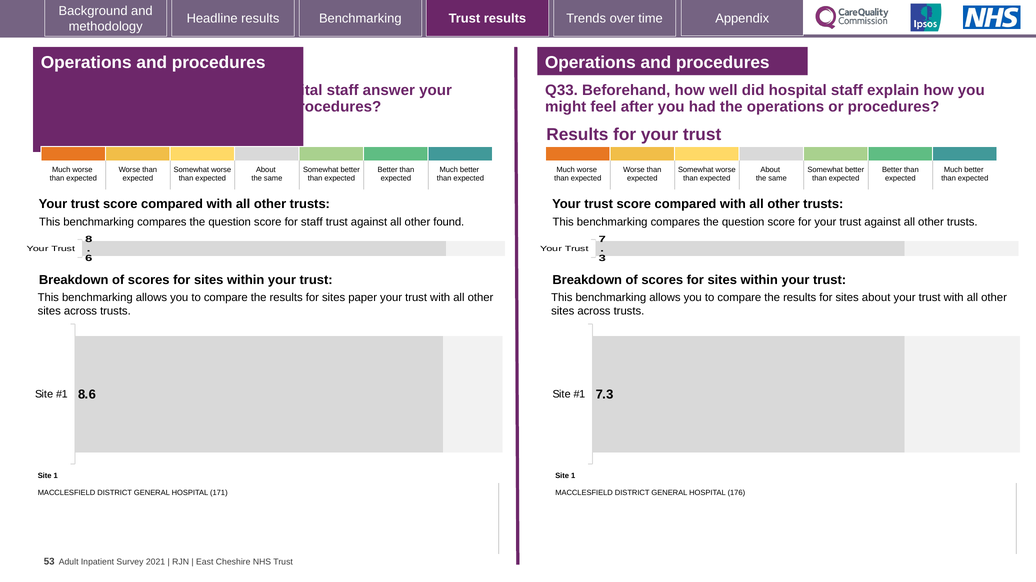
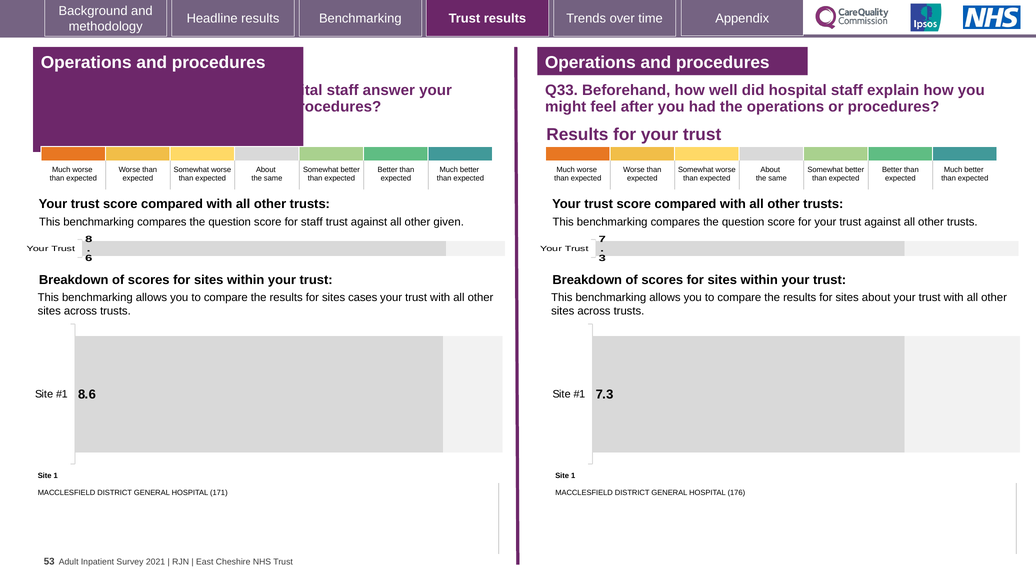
found: found -> given
paper: paper -> cases
